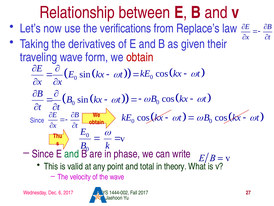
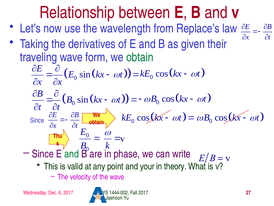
verifications: verifications -> wavelength
obtain at (140, 57) colour: red -> green
total: total -> your
